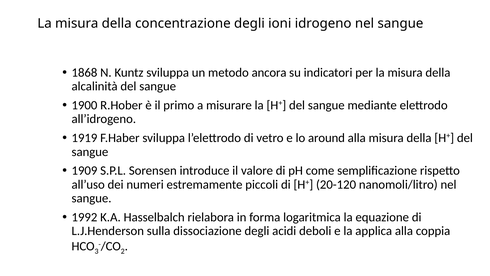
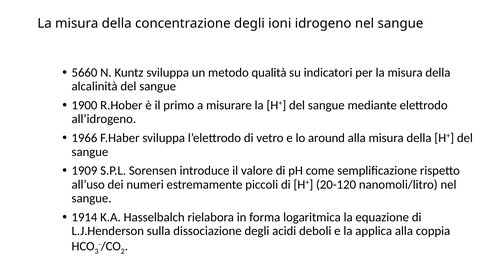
1868: 1868 -> 5660
ancora: ancora -> qualità
1919: 1919 -> 1966
1992: 1992 -> 1914
